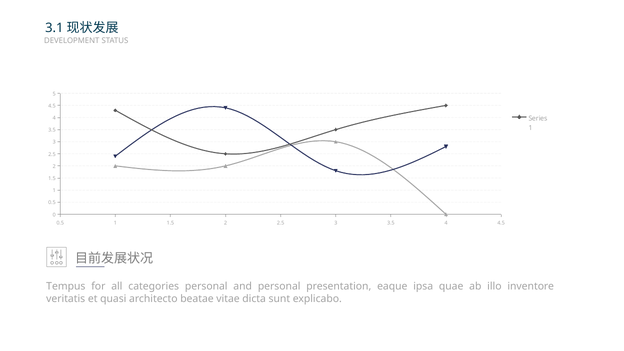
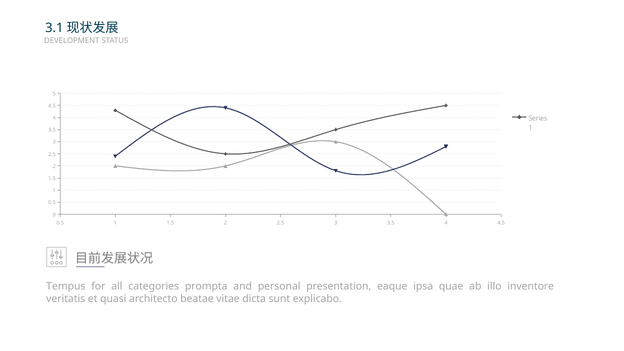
categories personal: personal -> prompta
